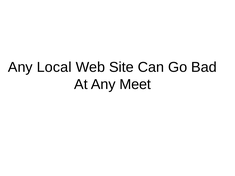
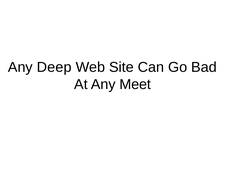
Local: Local -> Deep
